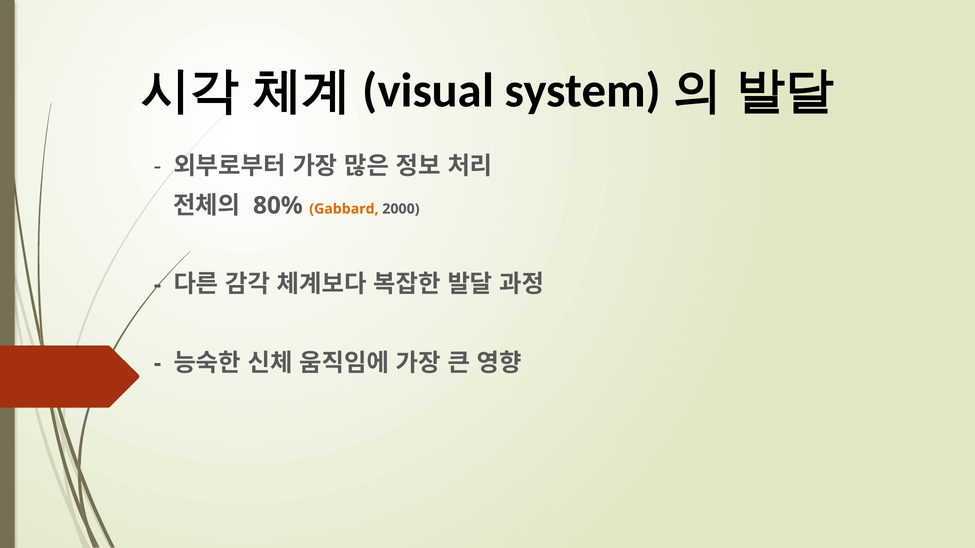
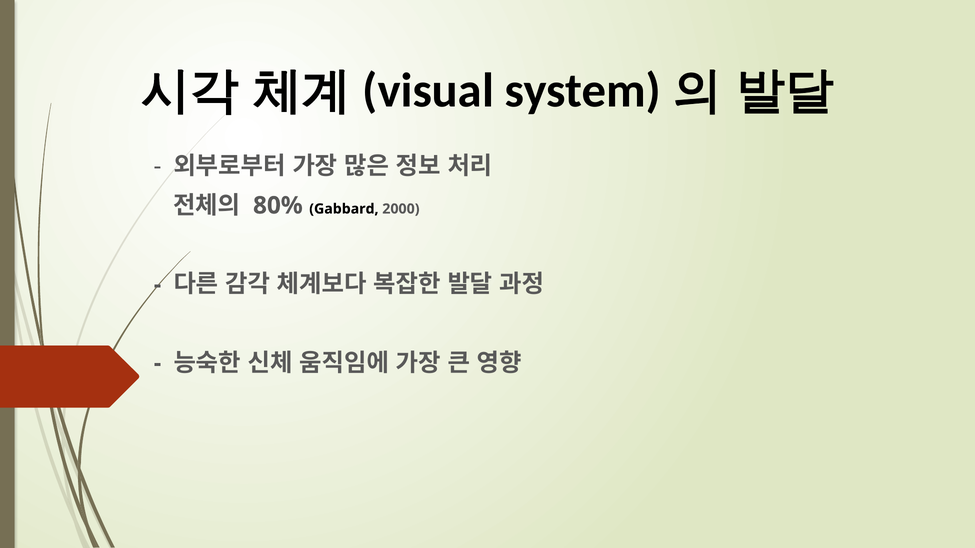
Gabbard colour: orange -> black
